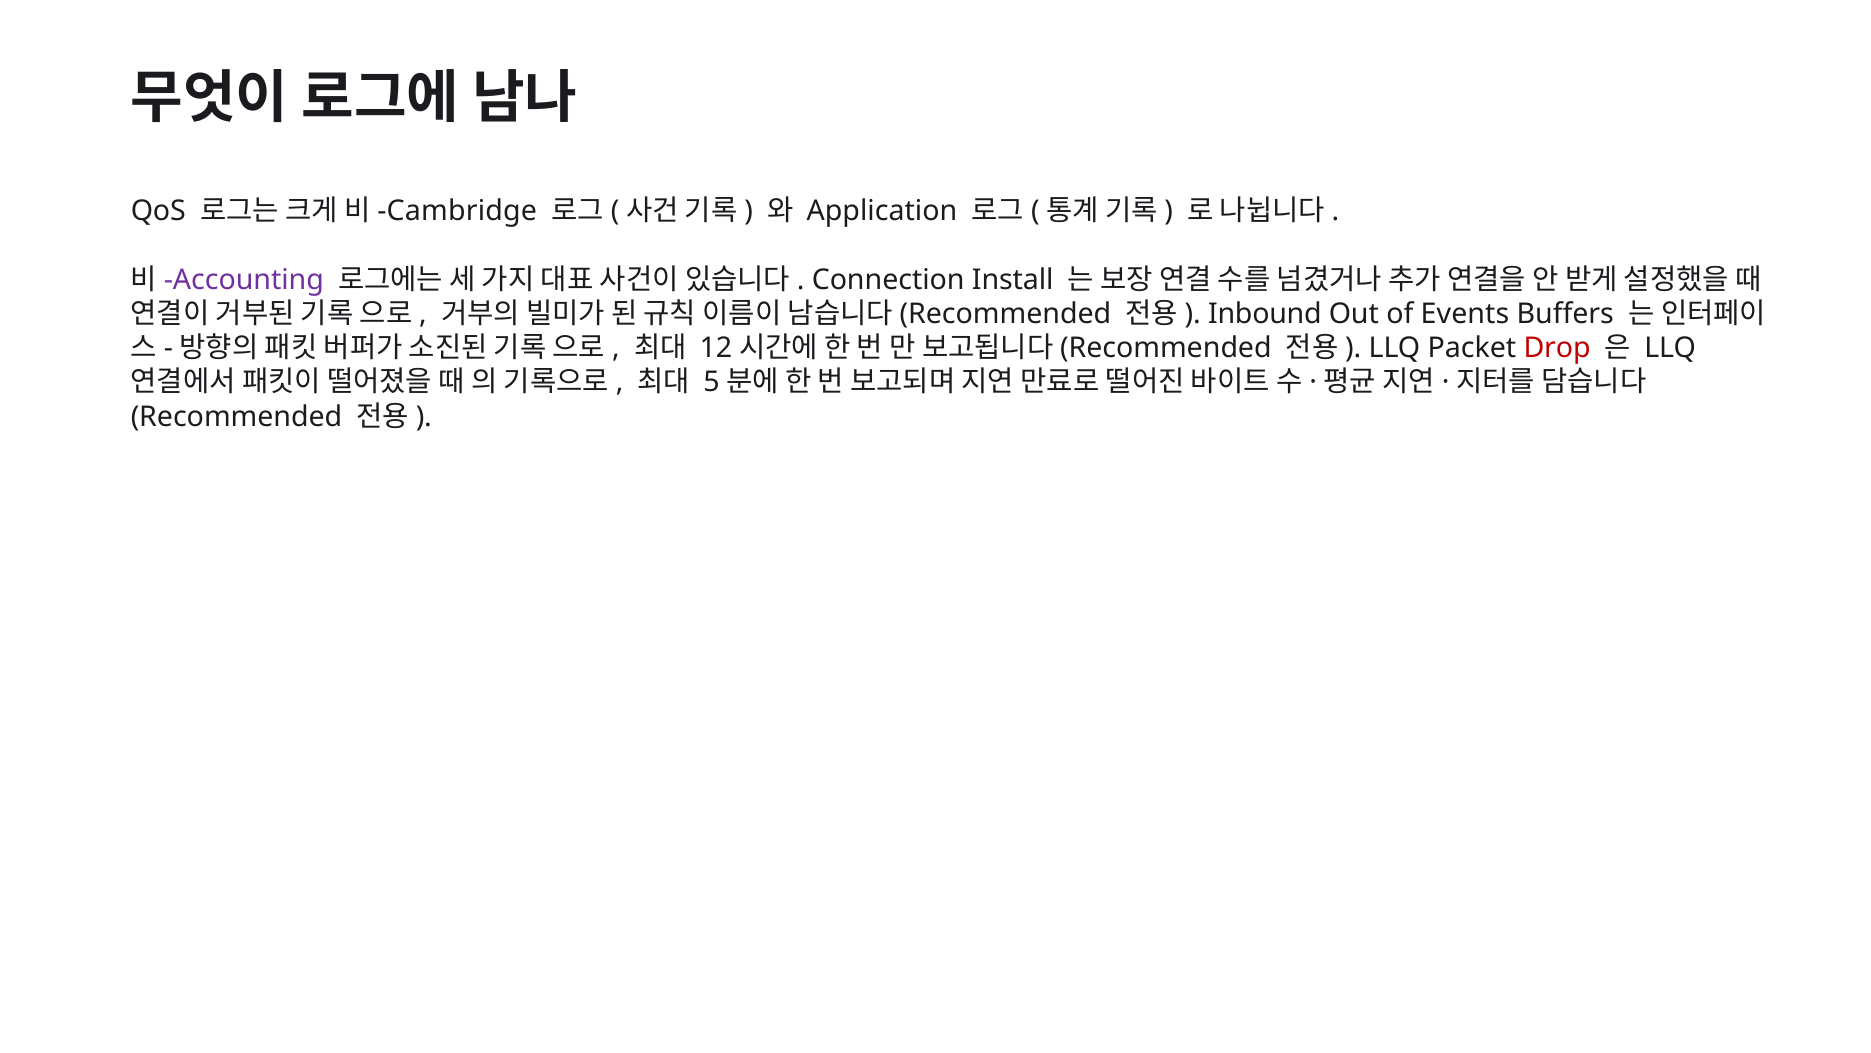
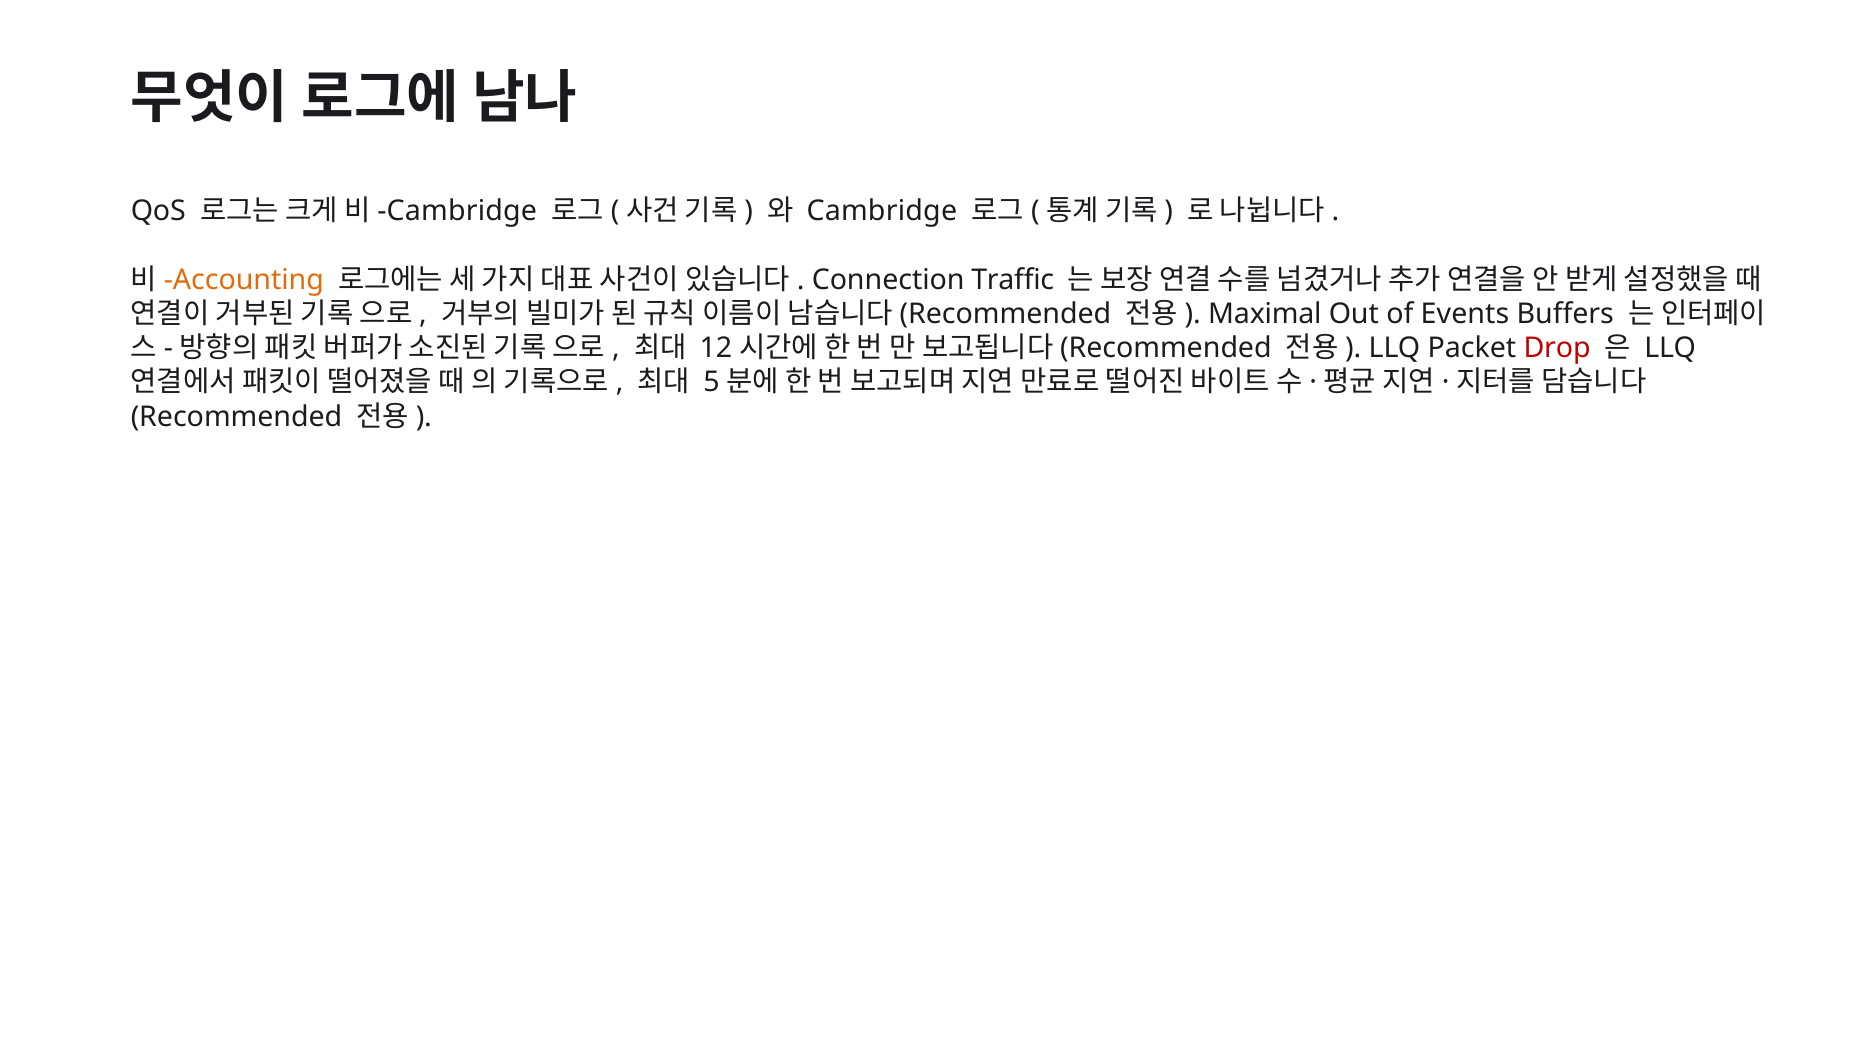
Application at (882, 211): Application -> Cambridge
Accounting colour: purple -> orange
Install: Install -> Traffic
Inbound: Inbound -> Maximal
